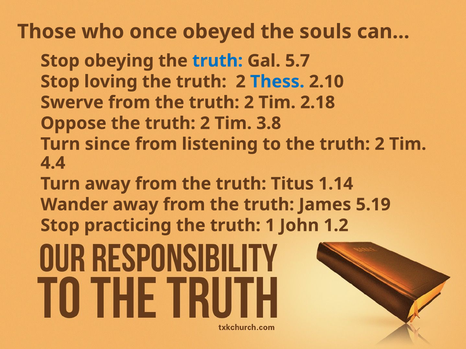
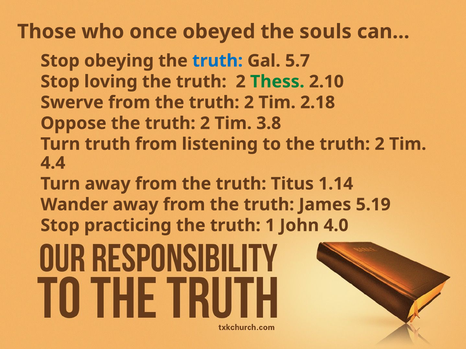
Thess colour: blue -> green
Turn since: since -> truth
1.2: 1.2 -> 4.0
